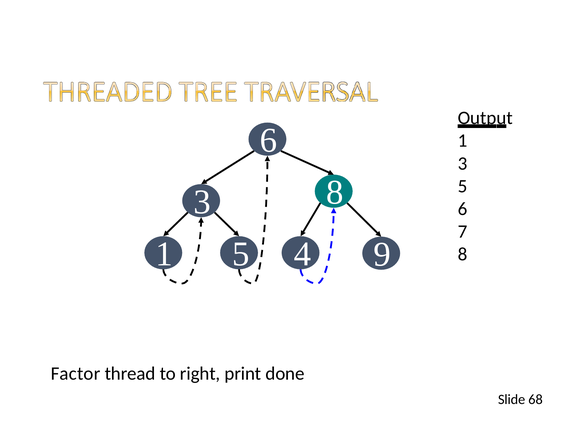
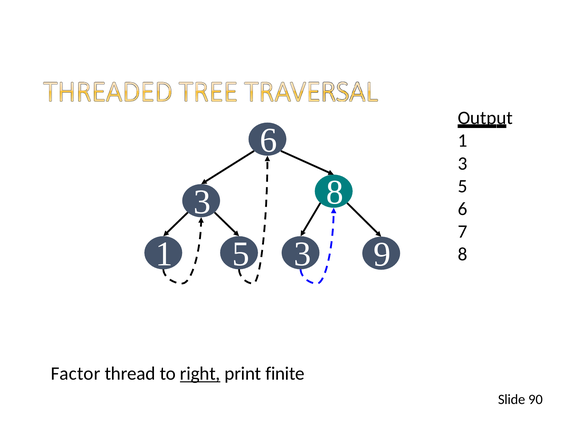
5 4: 4 -> 3
right underline: none -> present
done: done -> finite
68: 68 -> 90
